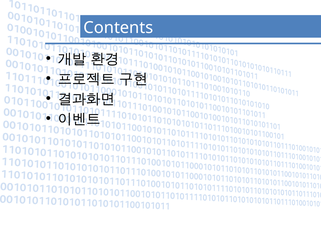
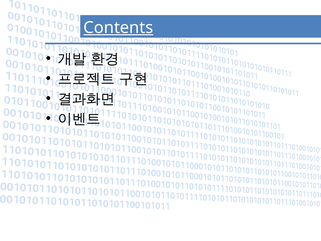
Contents underline: none -> present
